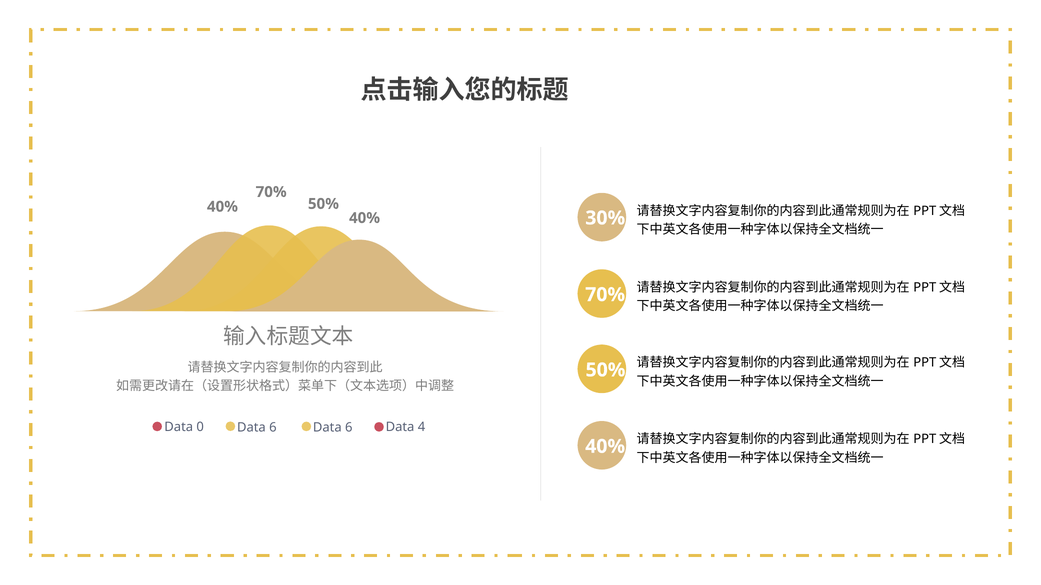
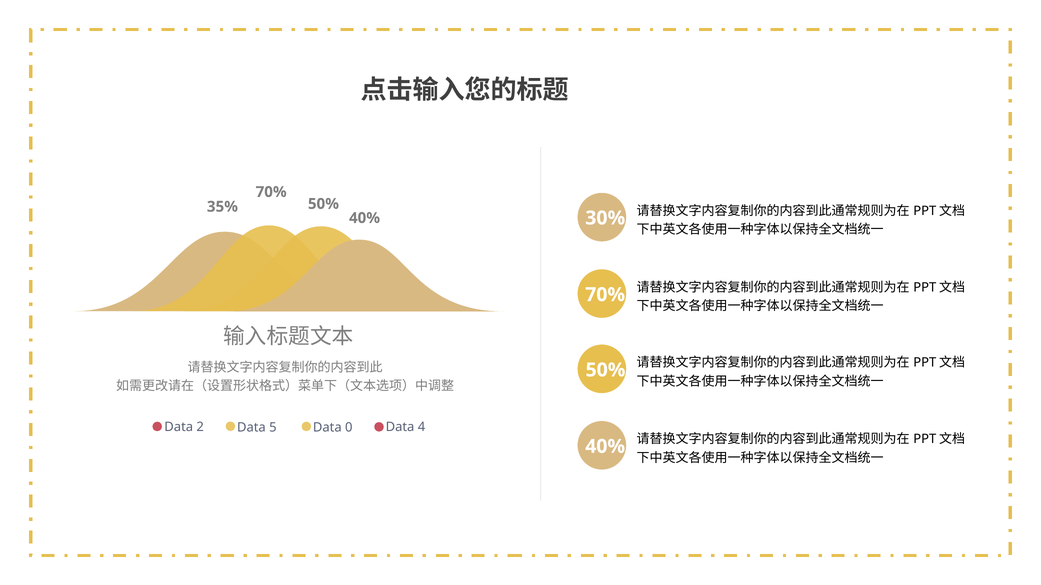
40% at (222, 207): 40% -> 35%
0: 0 -> 2
6 at (273, 428): 6 -> 5
6 at (349, 428): 6 -> 0
